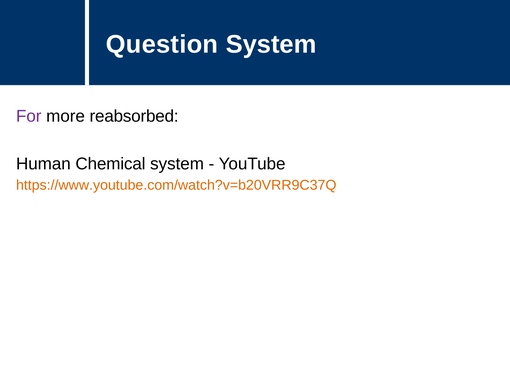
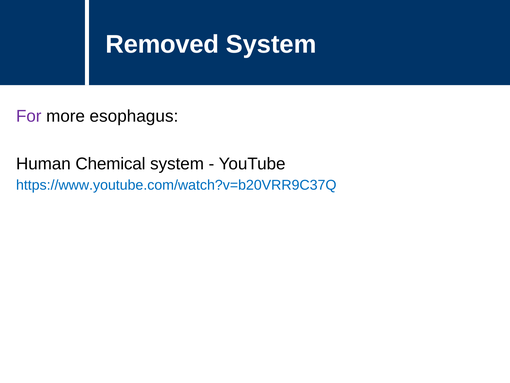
Question: Question -> Removed
reabsorbed: reabsorbed -> esophagus
https://www.youtube.com/watch?v=b20VRR9C37Q colour: orange -> blue
